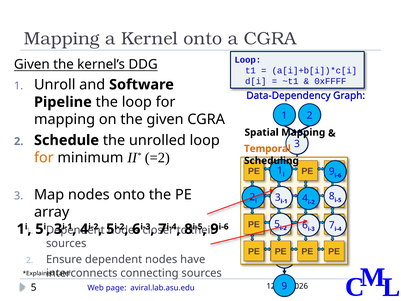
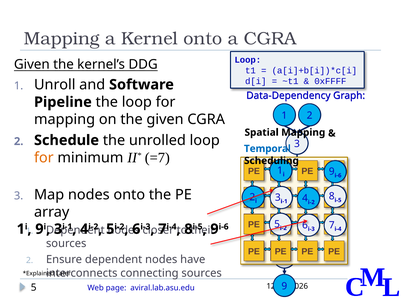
Temporal colour: orange -> blue
=2: =2 -> =7
5 at (39, 229): 5 -> 9
